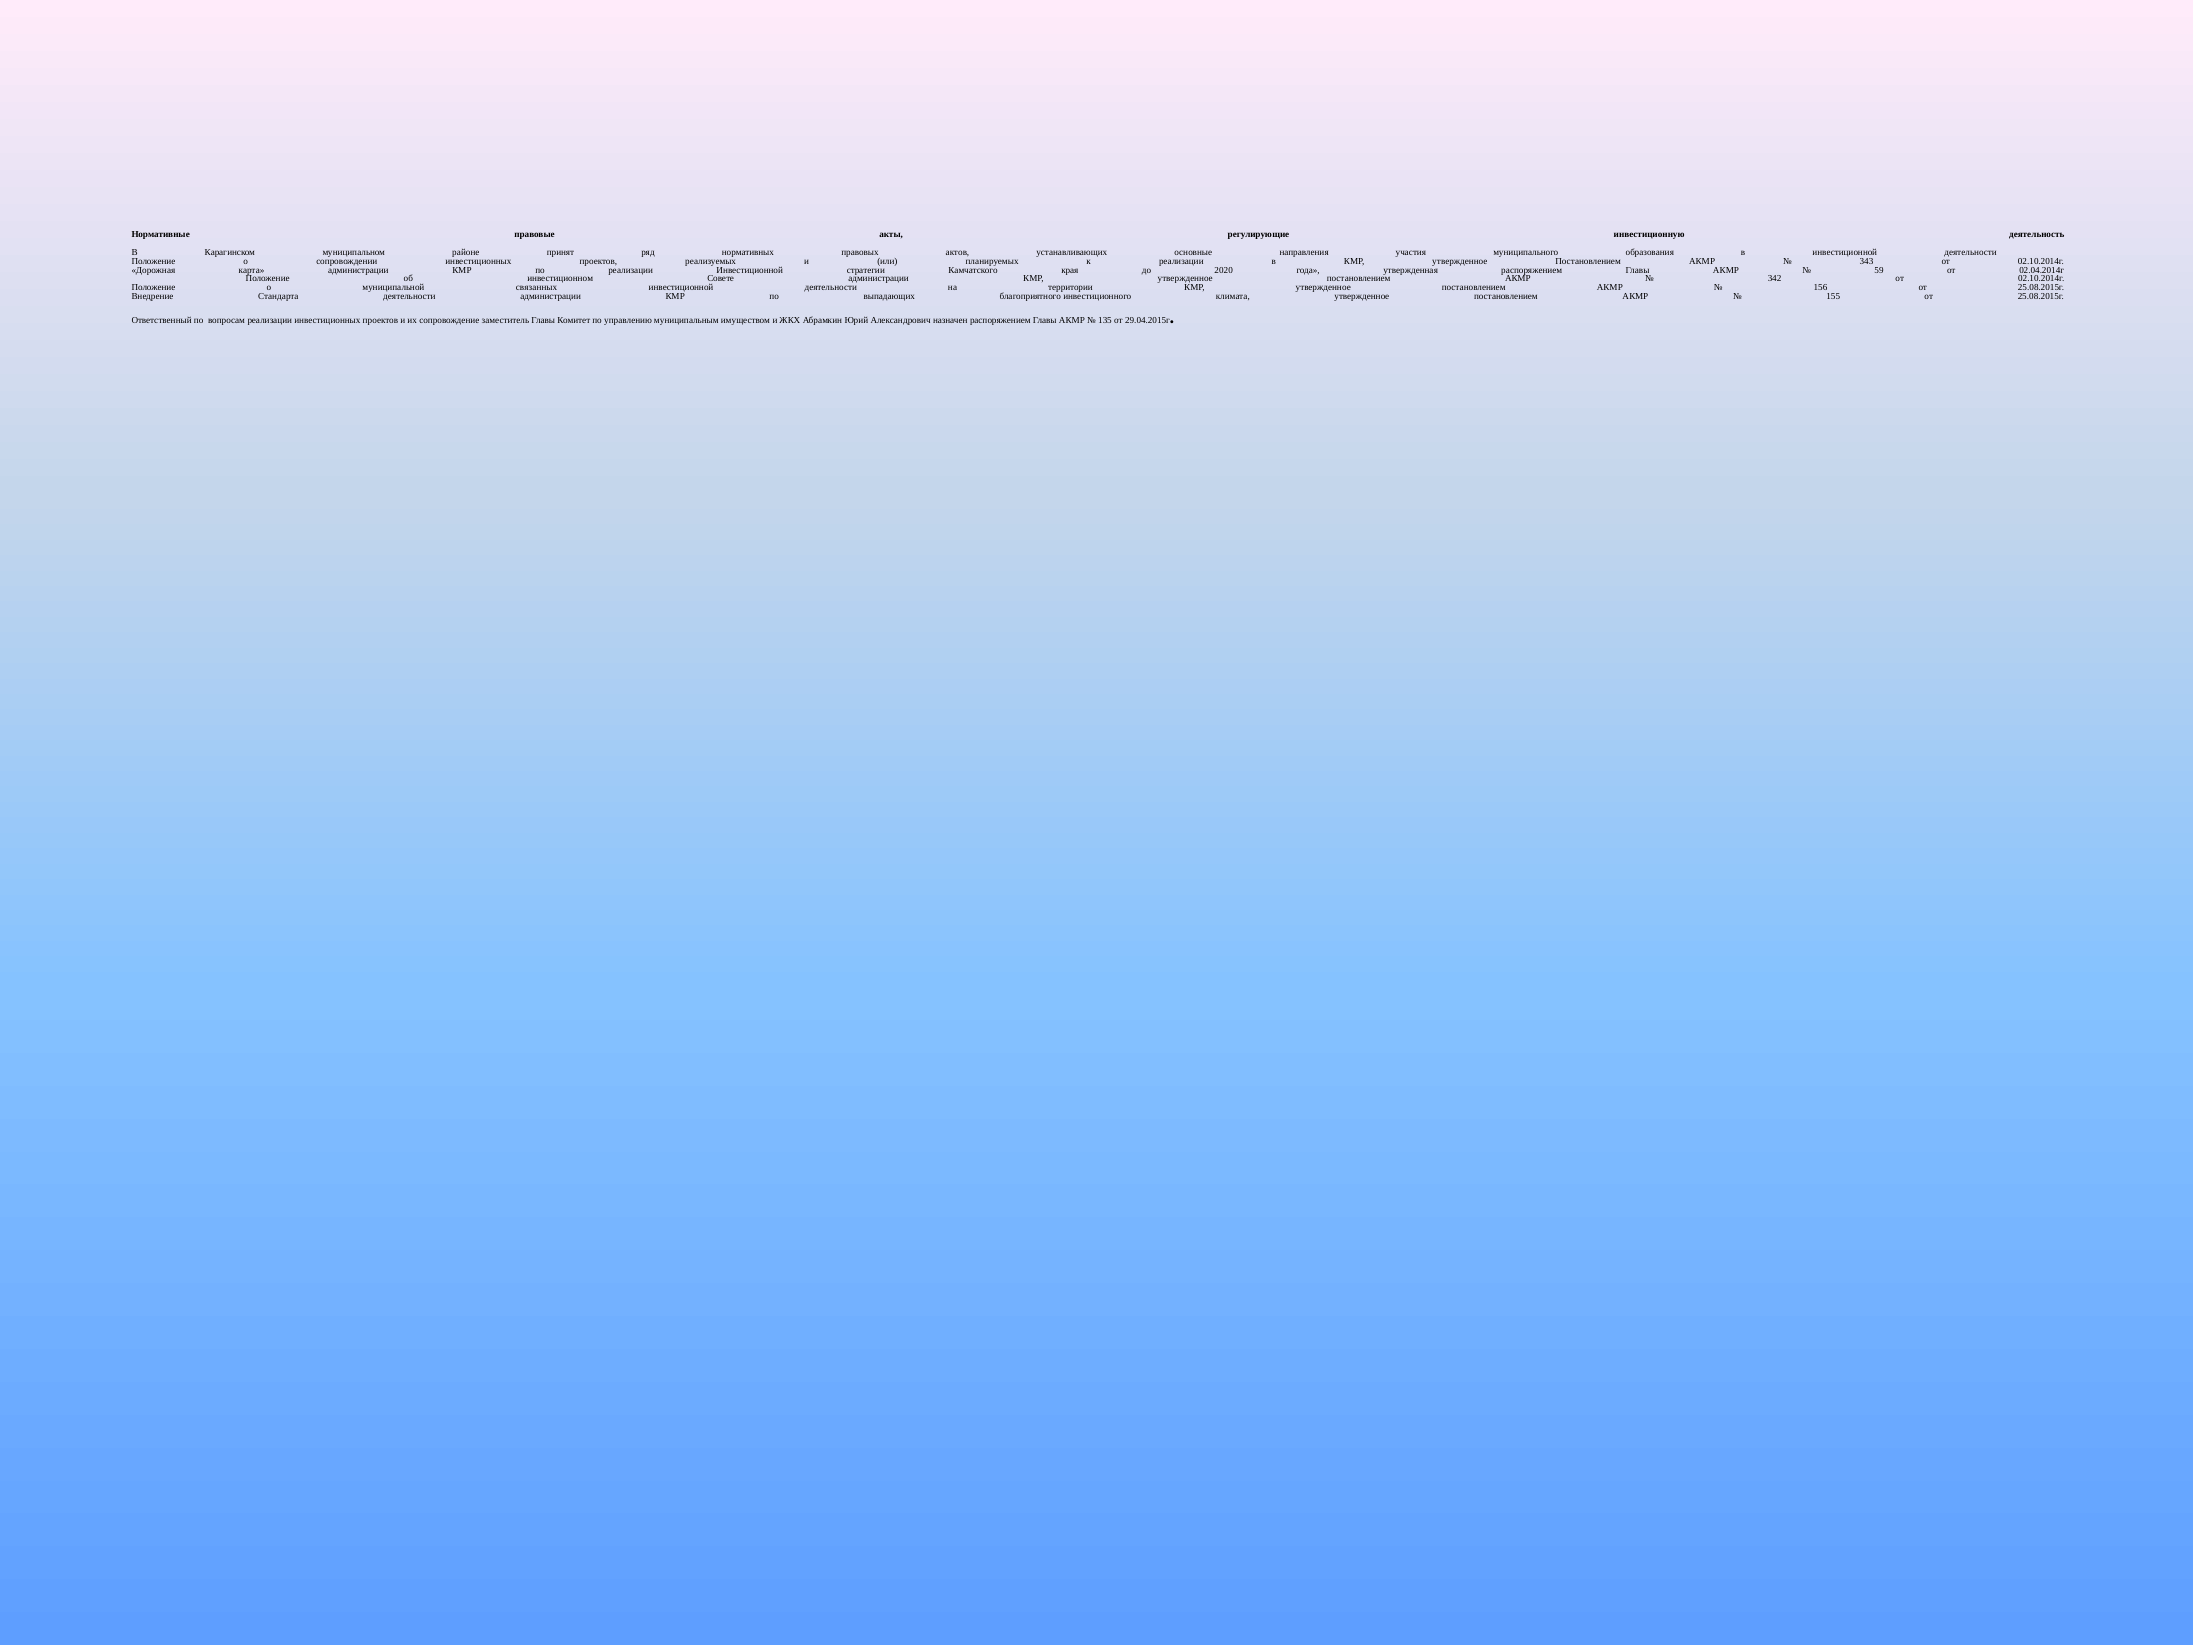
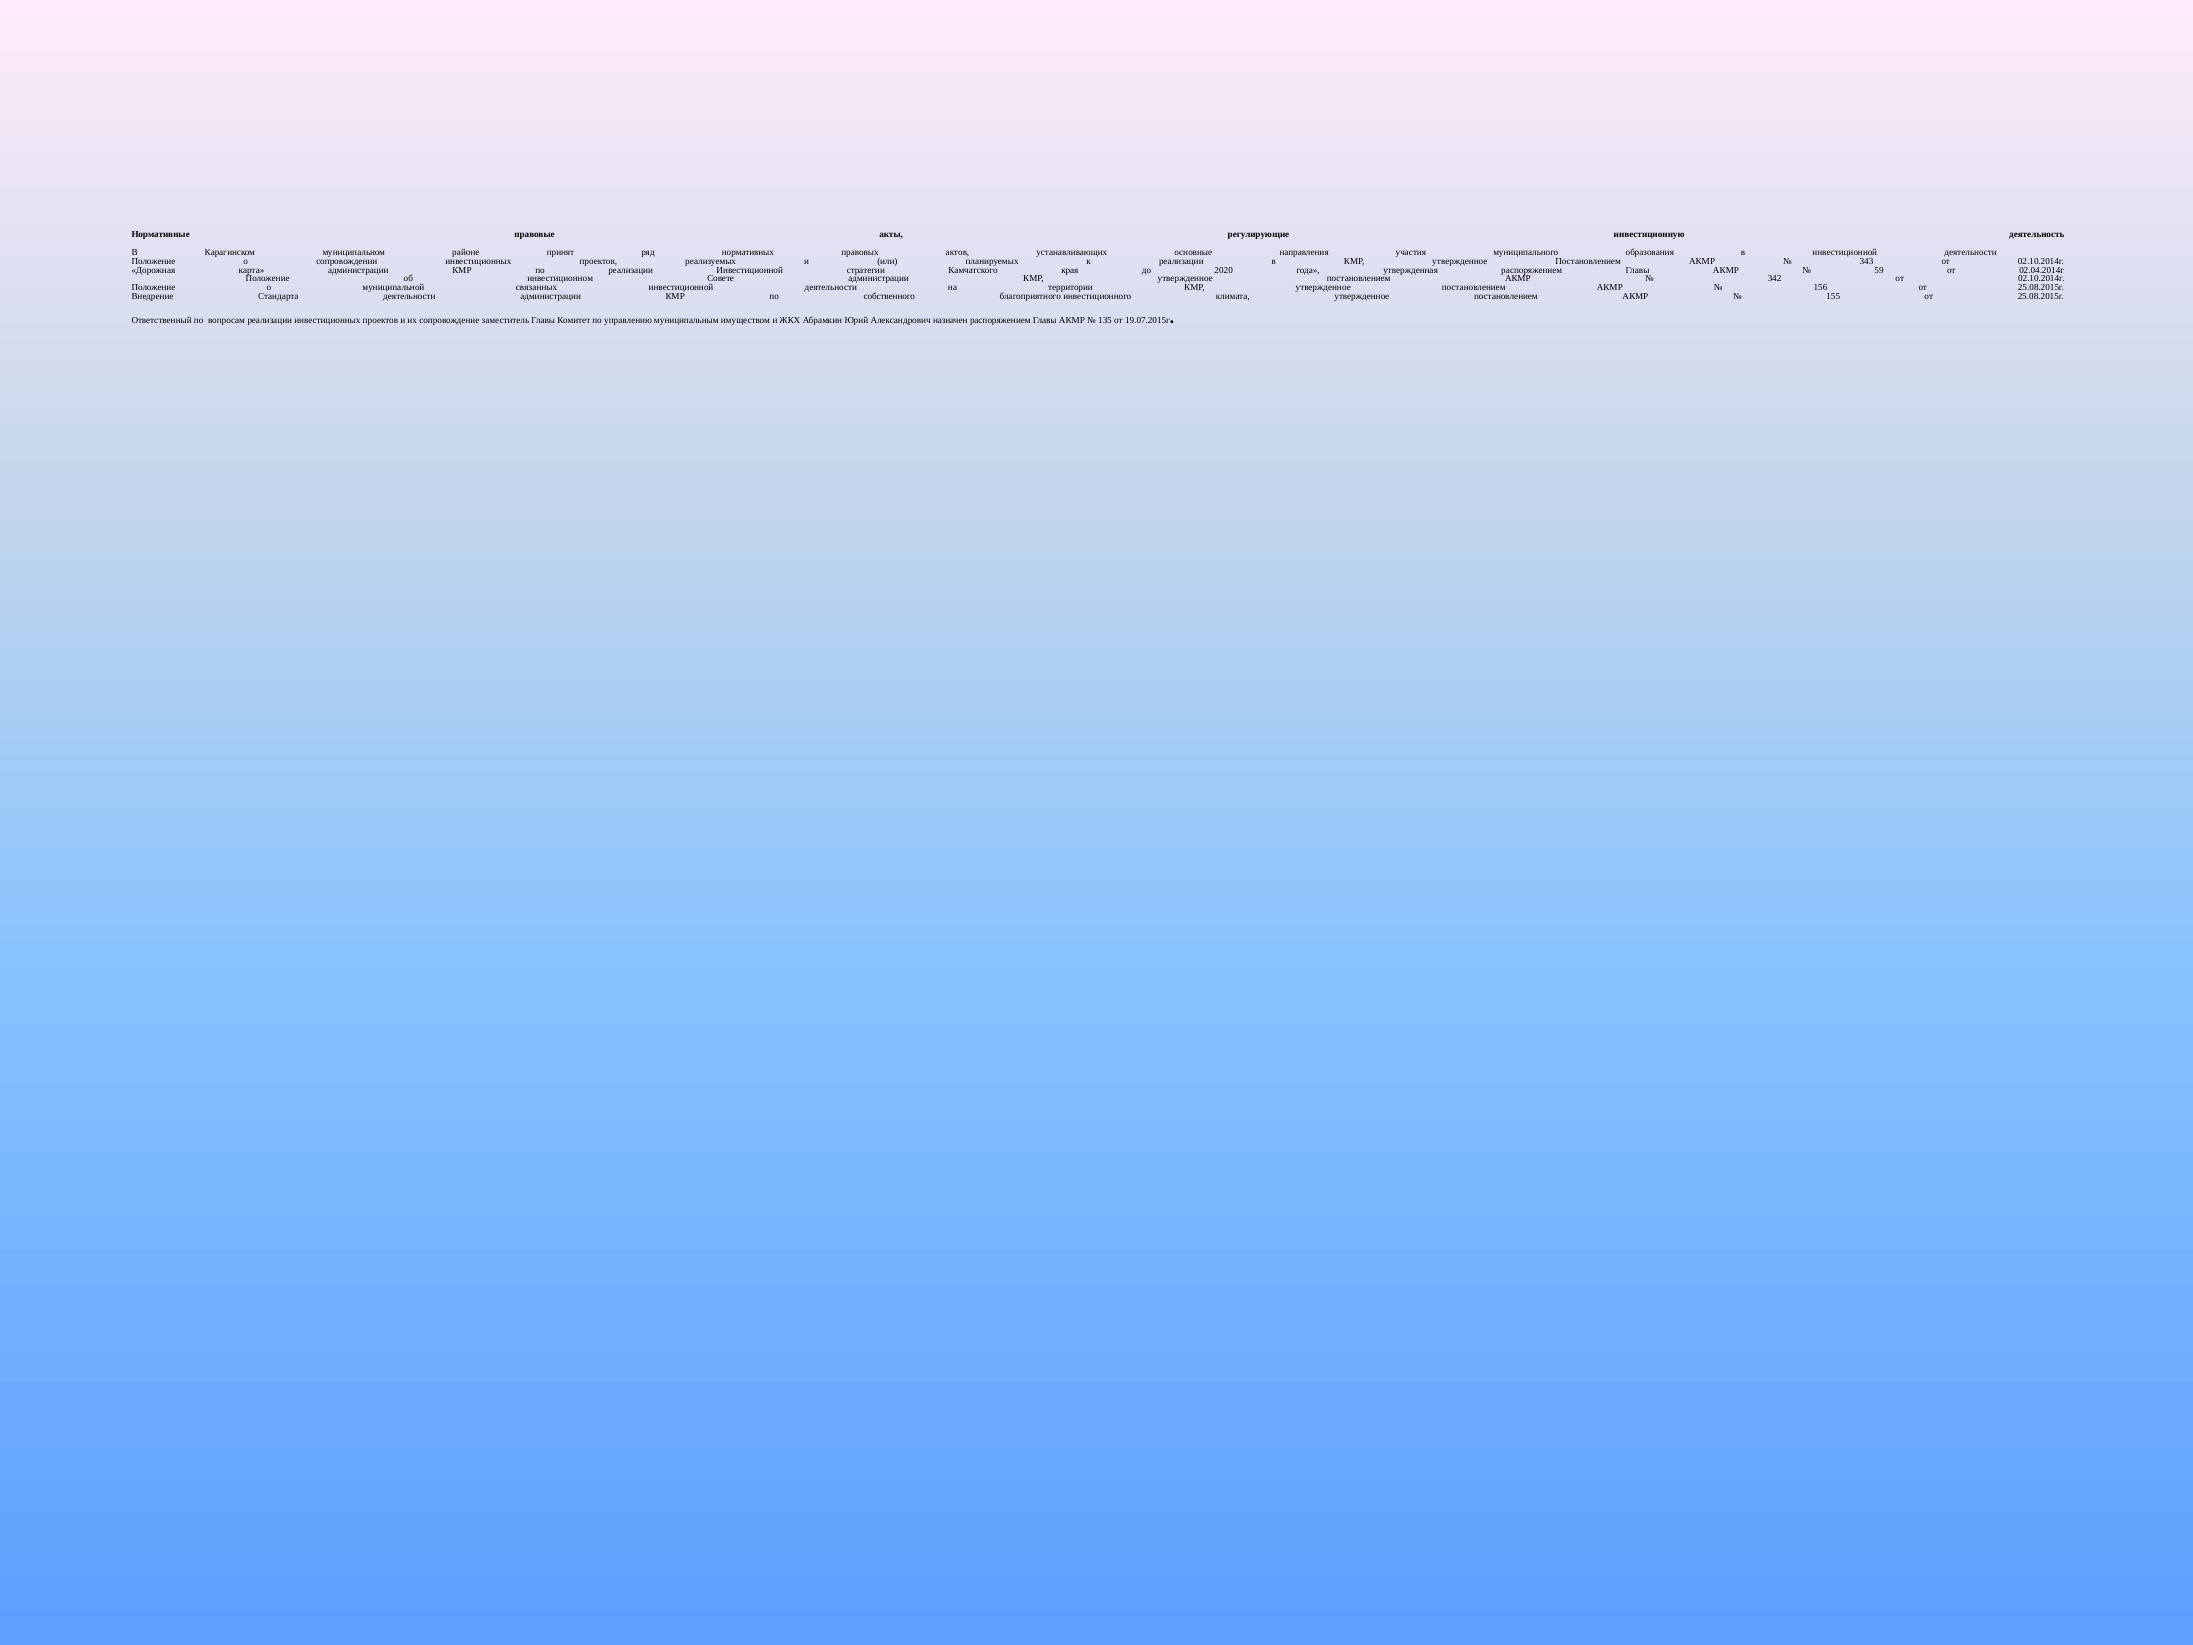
выпадающих: выпадающих -> собственного
29.04.2015г: 29.04.2015г -> 19.07.2015г
